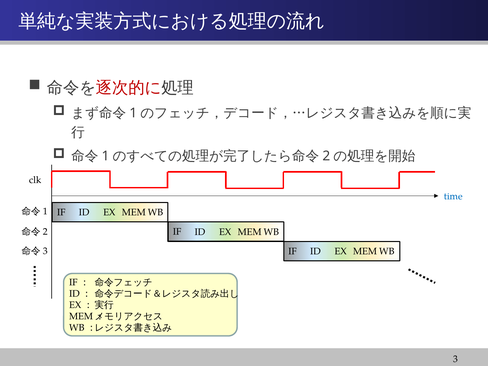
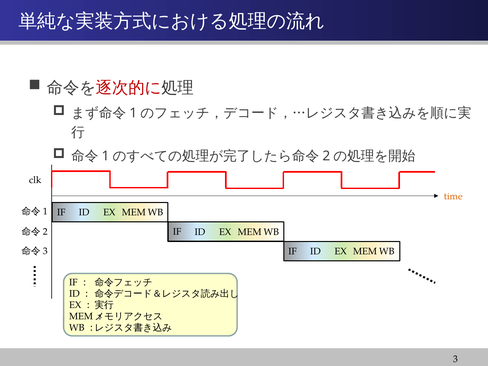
time colour: blue -> orange
